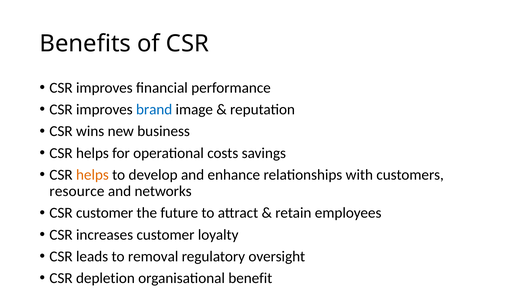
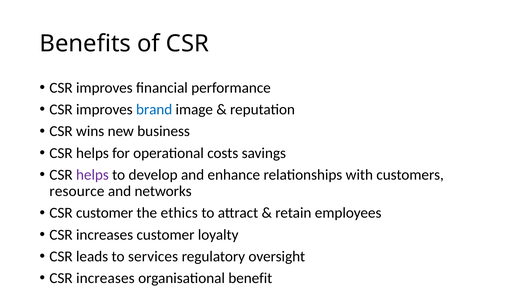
helps at (92, 175) colour: orange -> purple
future: future -> ethics
removal: removal -> services
depletion at (105, 279): depletion -> increases
